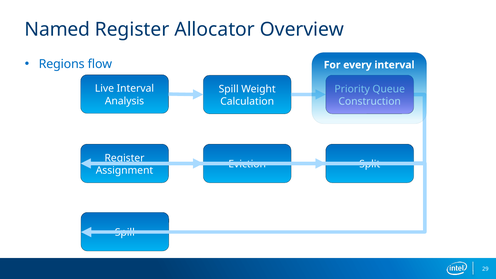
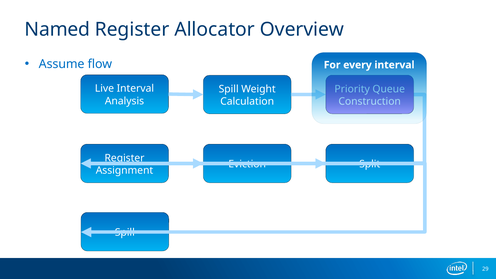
Regions: Regions -> Assume
